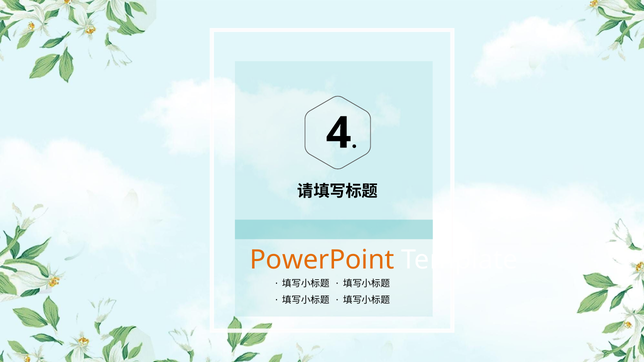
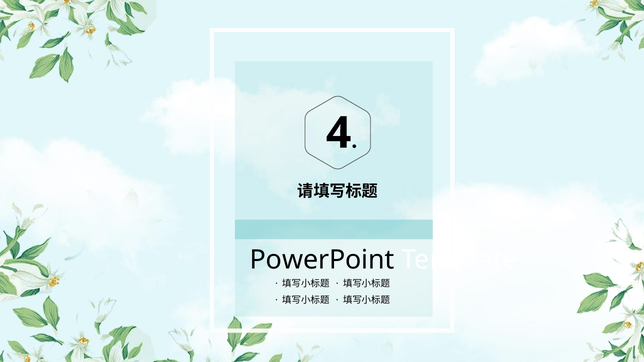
PowerPoint colour: orange -> black
